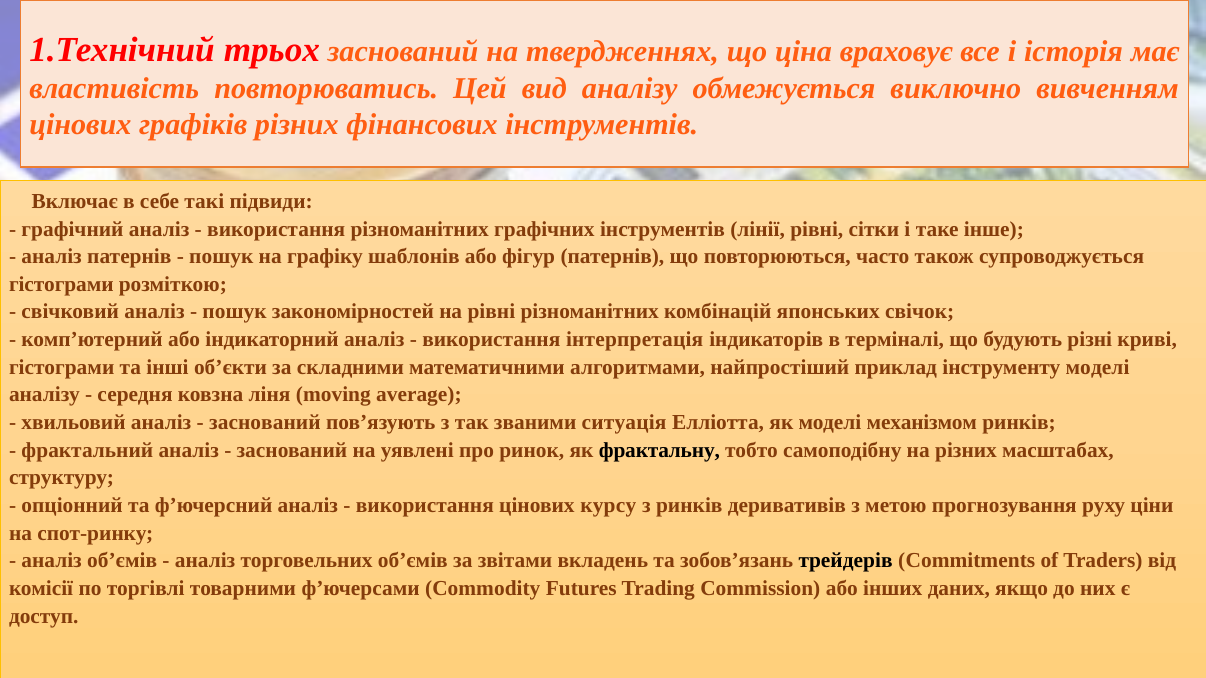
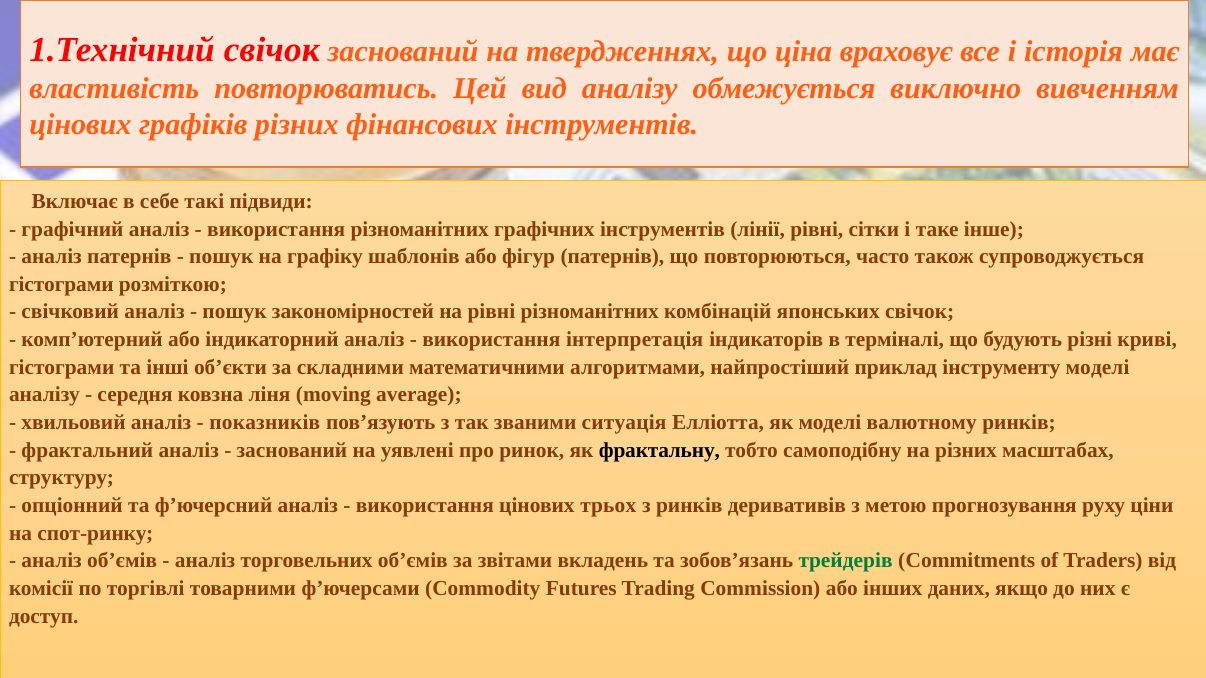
1.Технічний трьох: трьох -> свічок
заснований at (265, 423): заснований -> показників
механізмом: механізмом -> валютному
курсу: курсу -> трьох
трейдерів colour: black -> green
